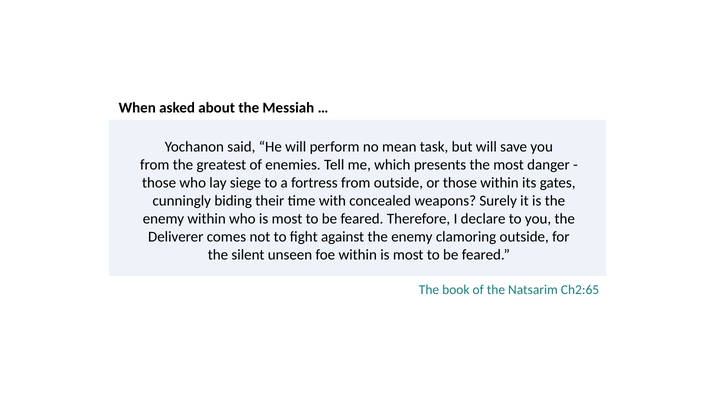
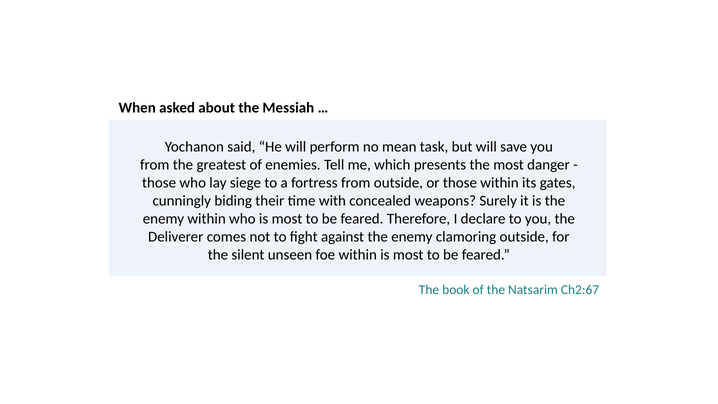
Ch2:65: Ch2:65 -> Ch2:67
